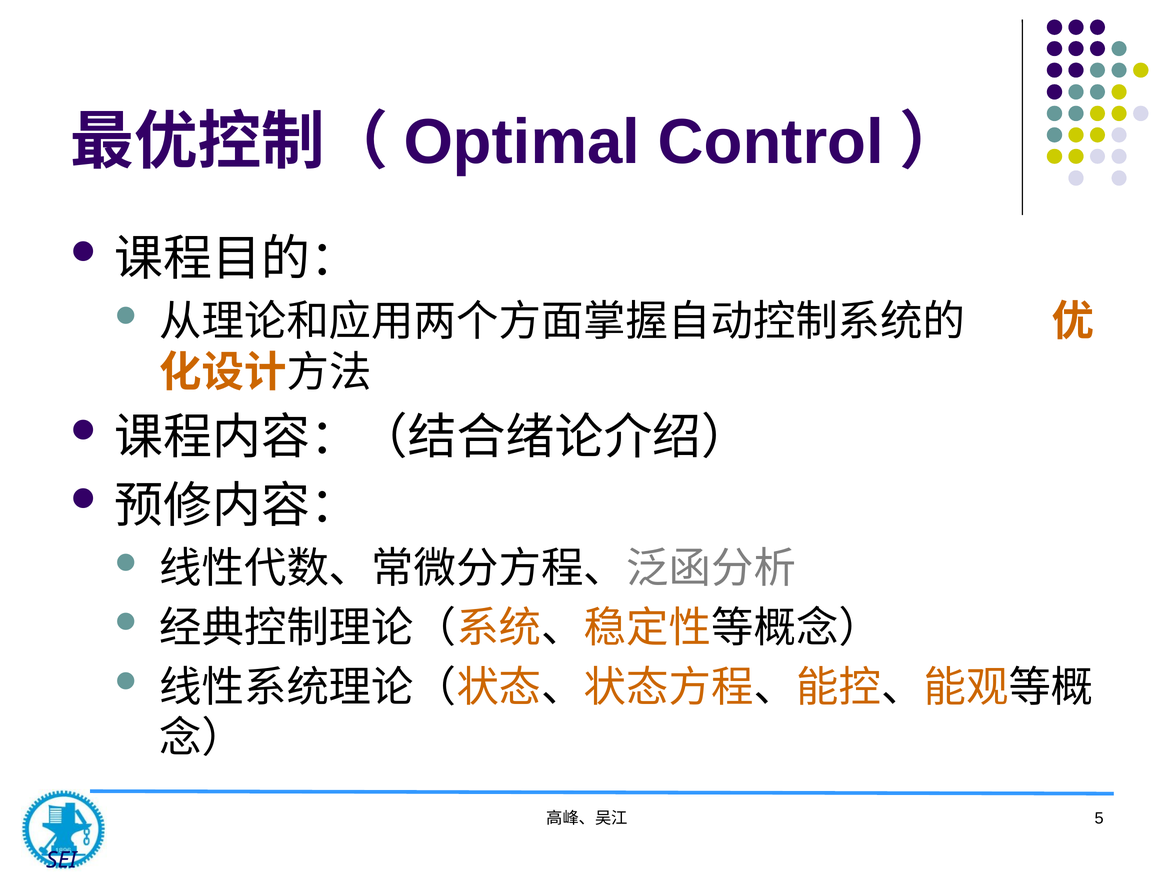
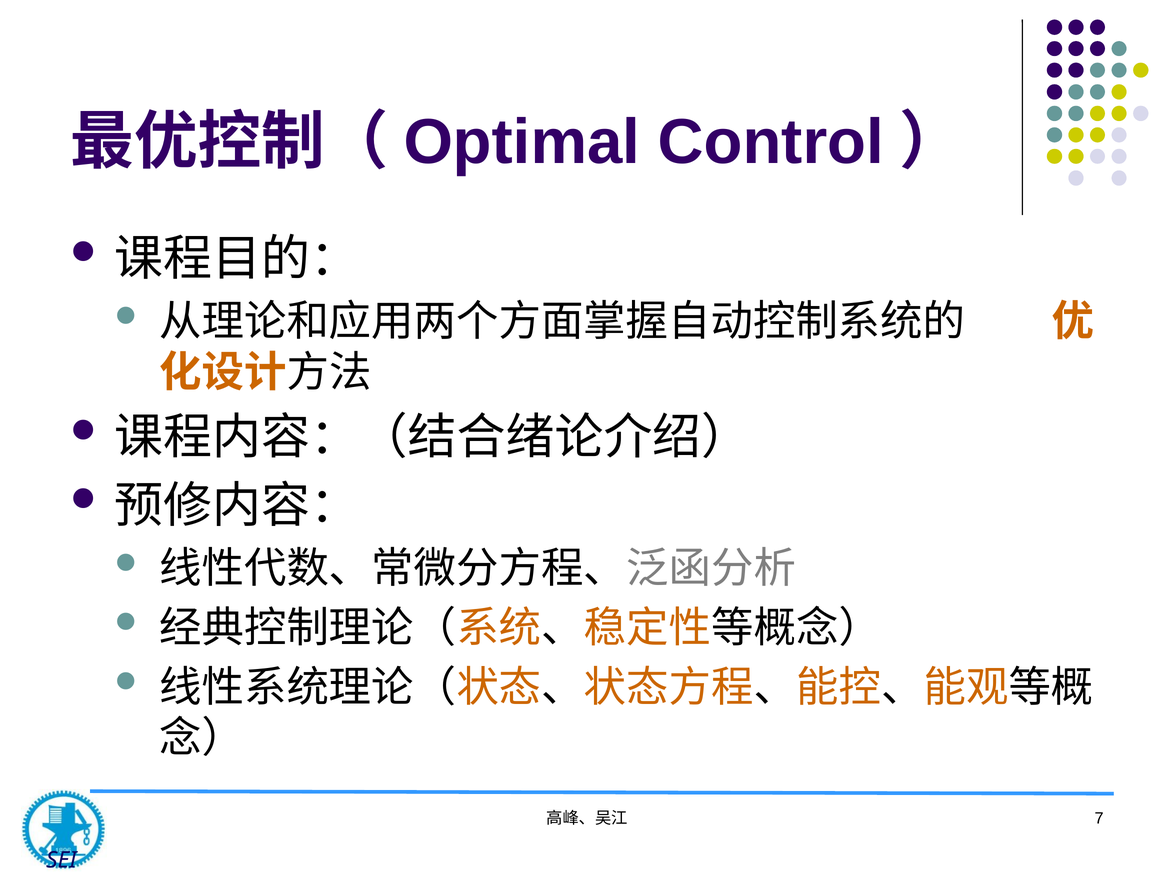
5: 5 -> 7
